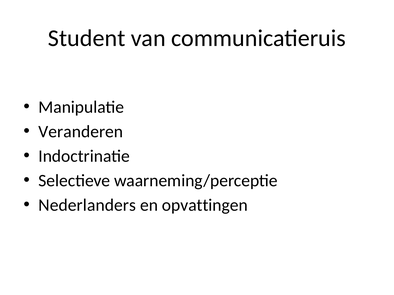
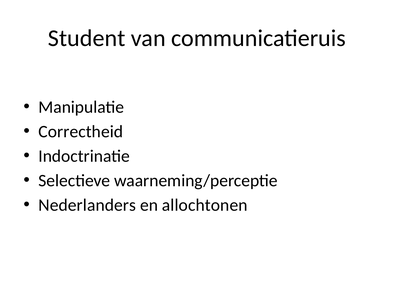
Veranderen: Veranderen -> Correctheid
opvattingen: opvattingen -> allochtonen
